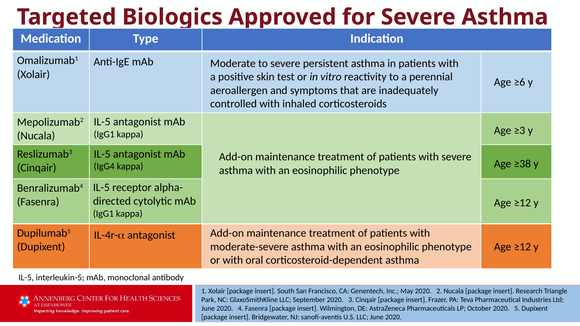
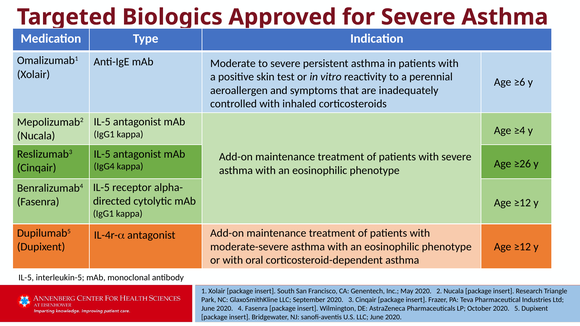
≥3: ≥3 -> ≥4
≥38: ≥38 -> ≥26
